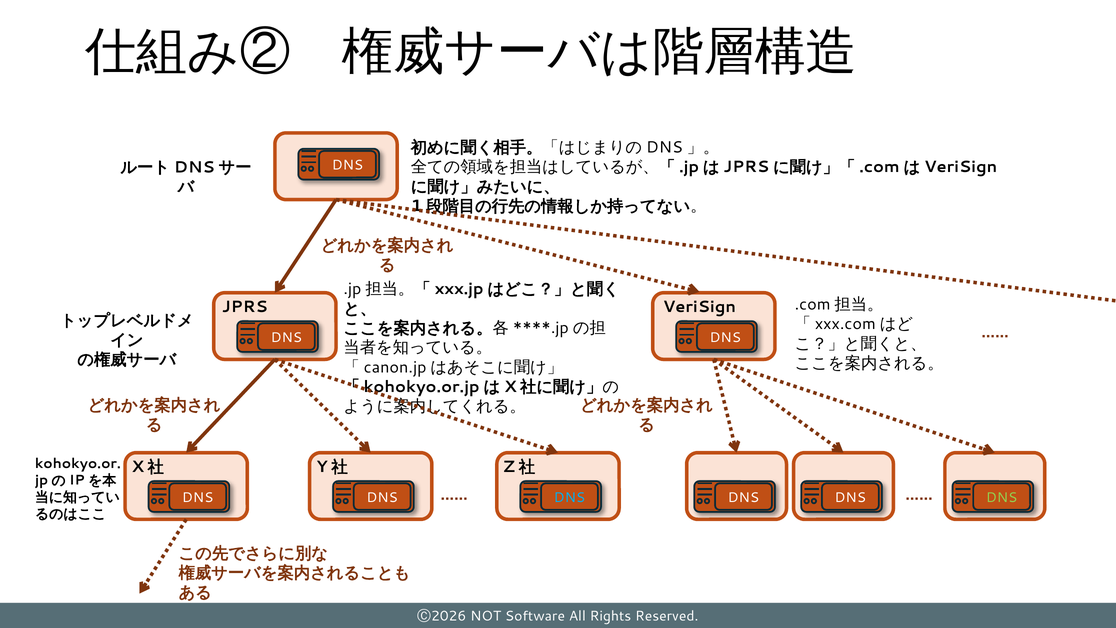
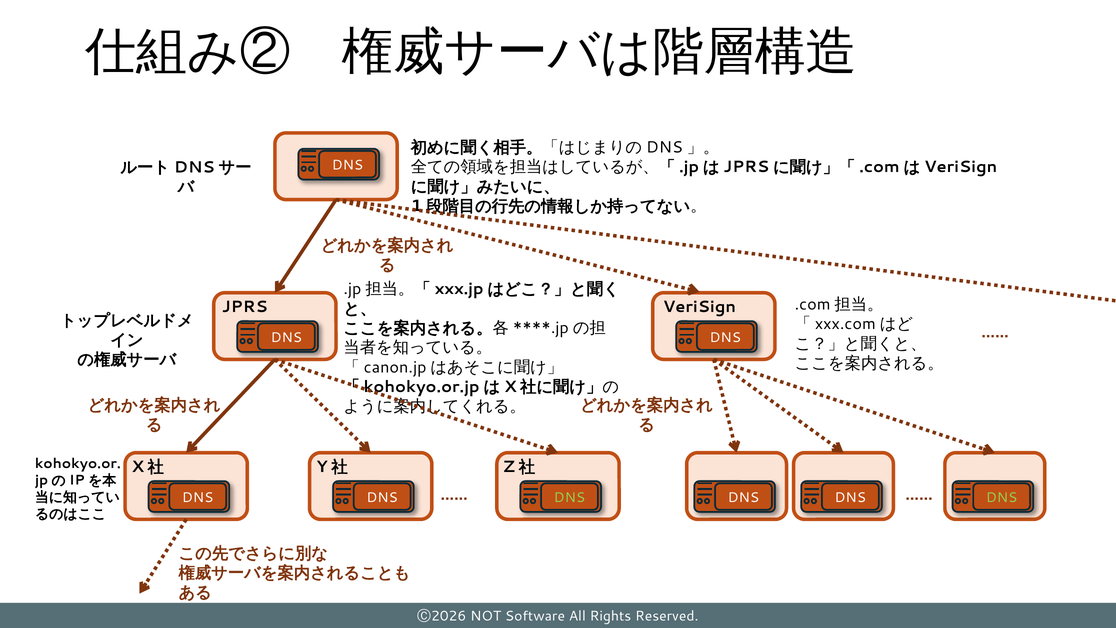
DNS at (569, 497) colour: light blue -> light green
